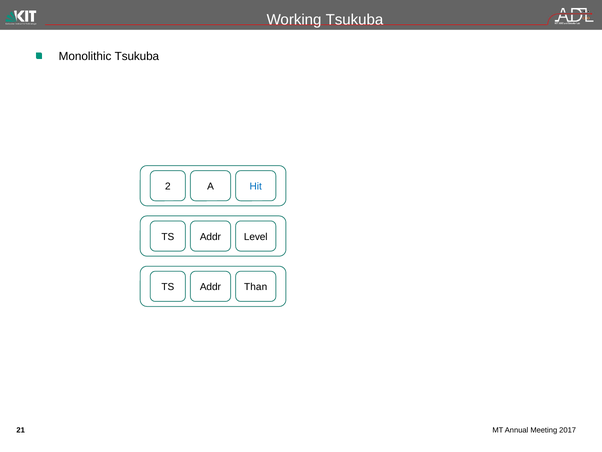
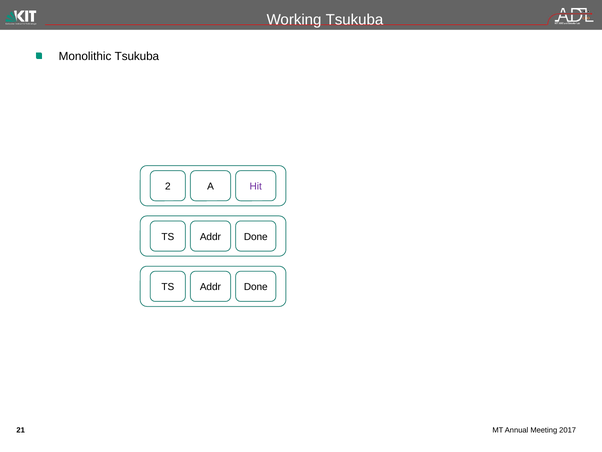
Hit colour: blue -> purple
Level at (256, 236): Level -> Done
Than at (256, 287): Than -> Done
